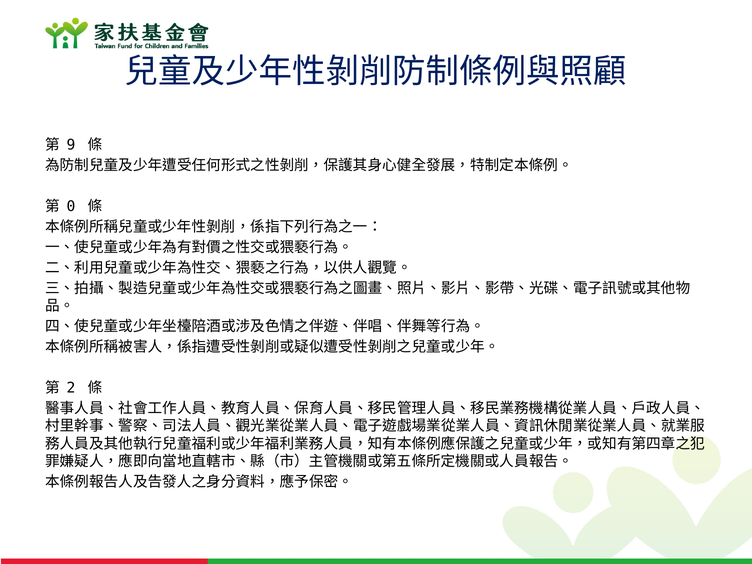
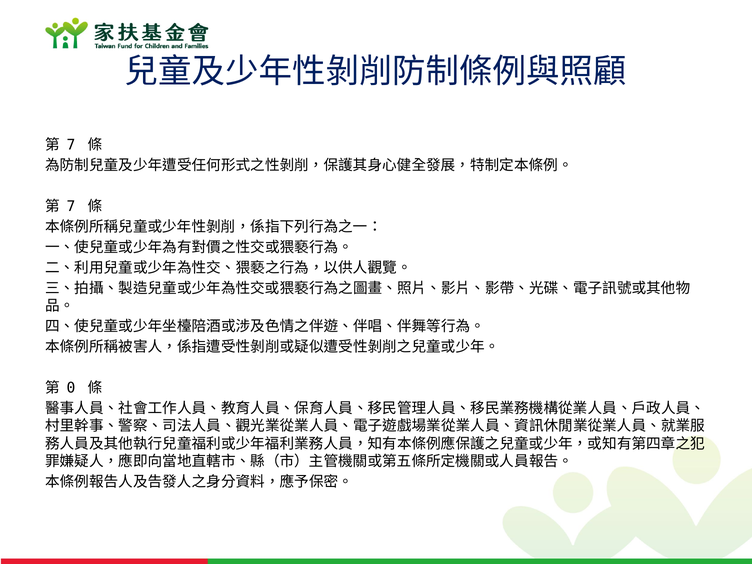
9 at (71, 145): 9 -> 7
0 at (71, 207): 0 -> 7
2: 2 -> 0
